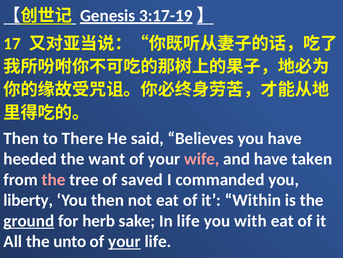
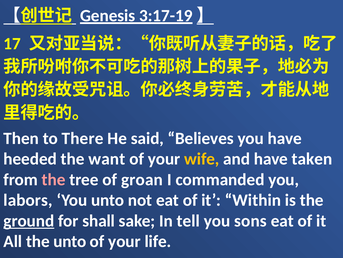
wife colour: pink -> yellow
saved: saved -> groan
liberty: liberty -> labors
You then: then -> unto
herb: herb -> shall
In life: life -> tell
with: with -> sons
your at (124, 241) underline: present -> none
